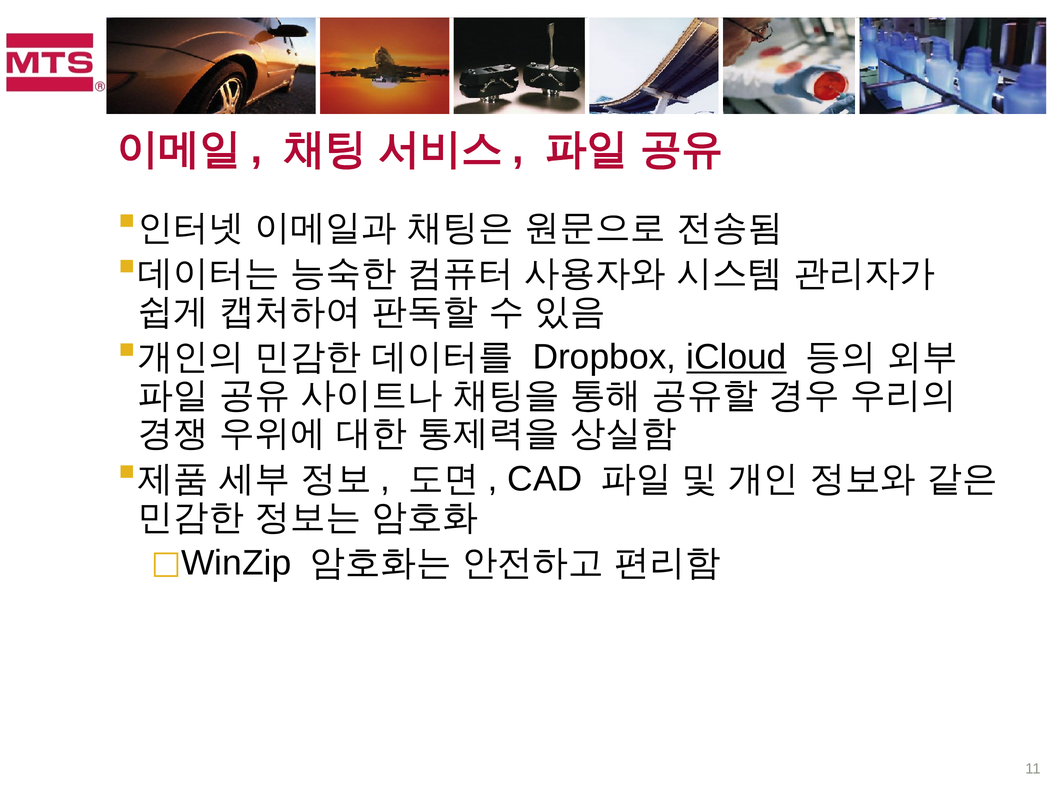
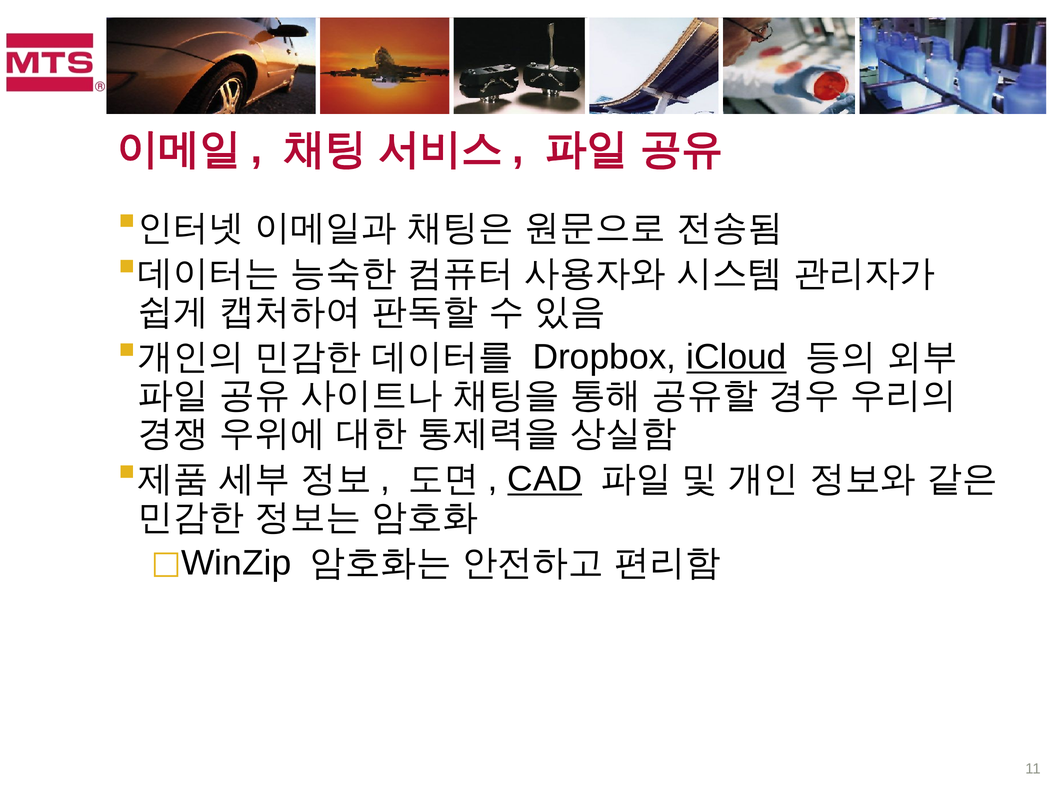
CAD underline: none -> present
